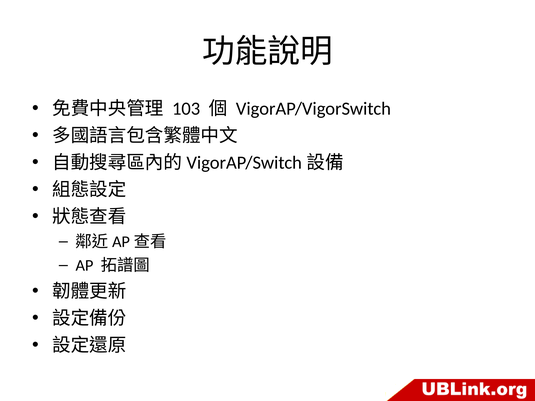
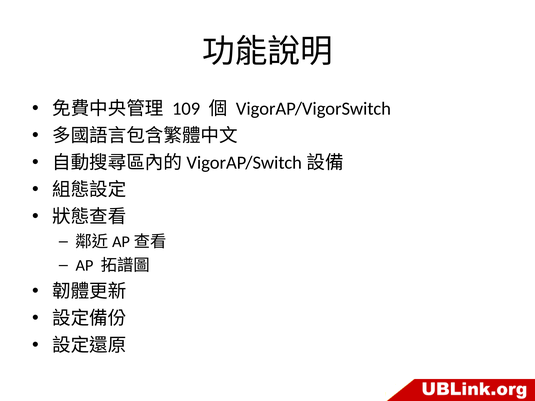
103: 103 -> 109
